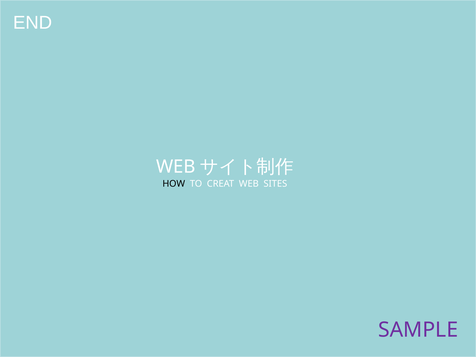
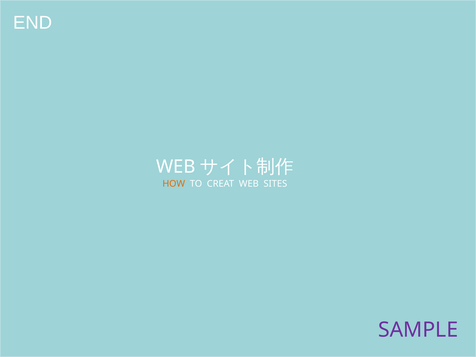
HOW colour: black -> orange
